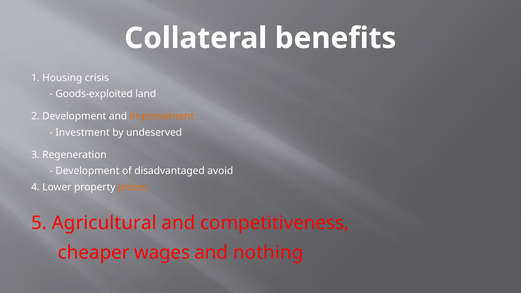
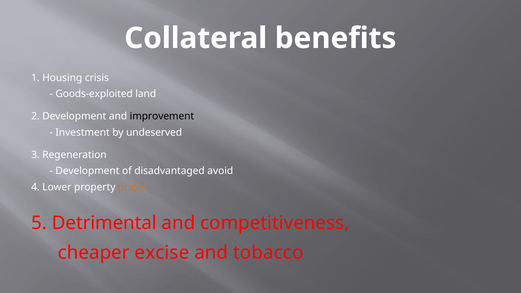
improvement colour: orange -> black
Agricultural: Agricultural -> Detrimental
wages: wages -> excise
nothing: nothing -> tobacco
